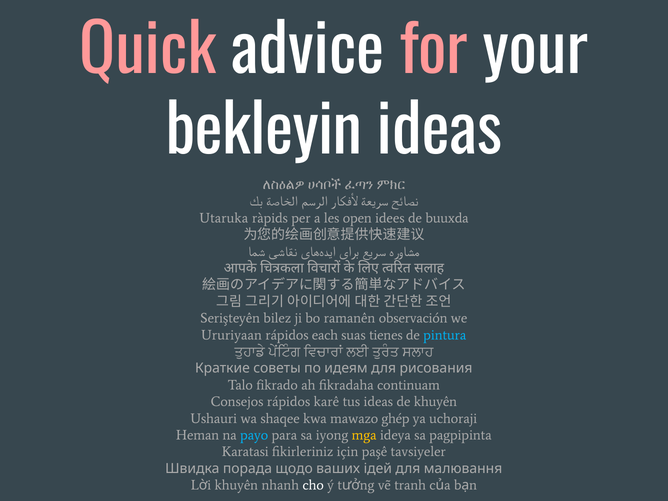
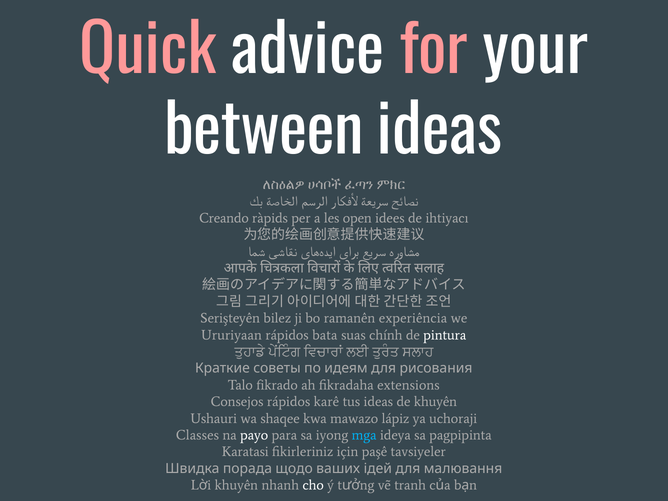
bekleyin: bekleyin -> between
Utaruka: Utaruka -> Creando
buuxda: buuxda -> ihtiyacı
observación: observación -> experiência
each: each -> bata
tienes: tienes -> chính
pintura colour: light blue -> white
continuam: continuam -> extensions
ghép: ghép -> lápiz
Heman: Heman -> Classes
payo colour: light blue -> white
mga colour: yellow -> light blue
